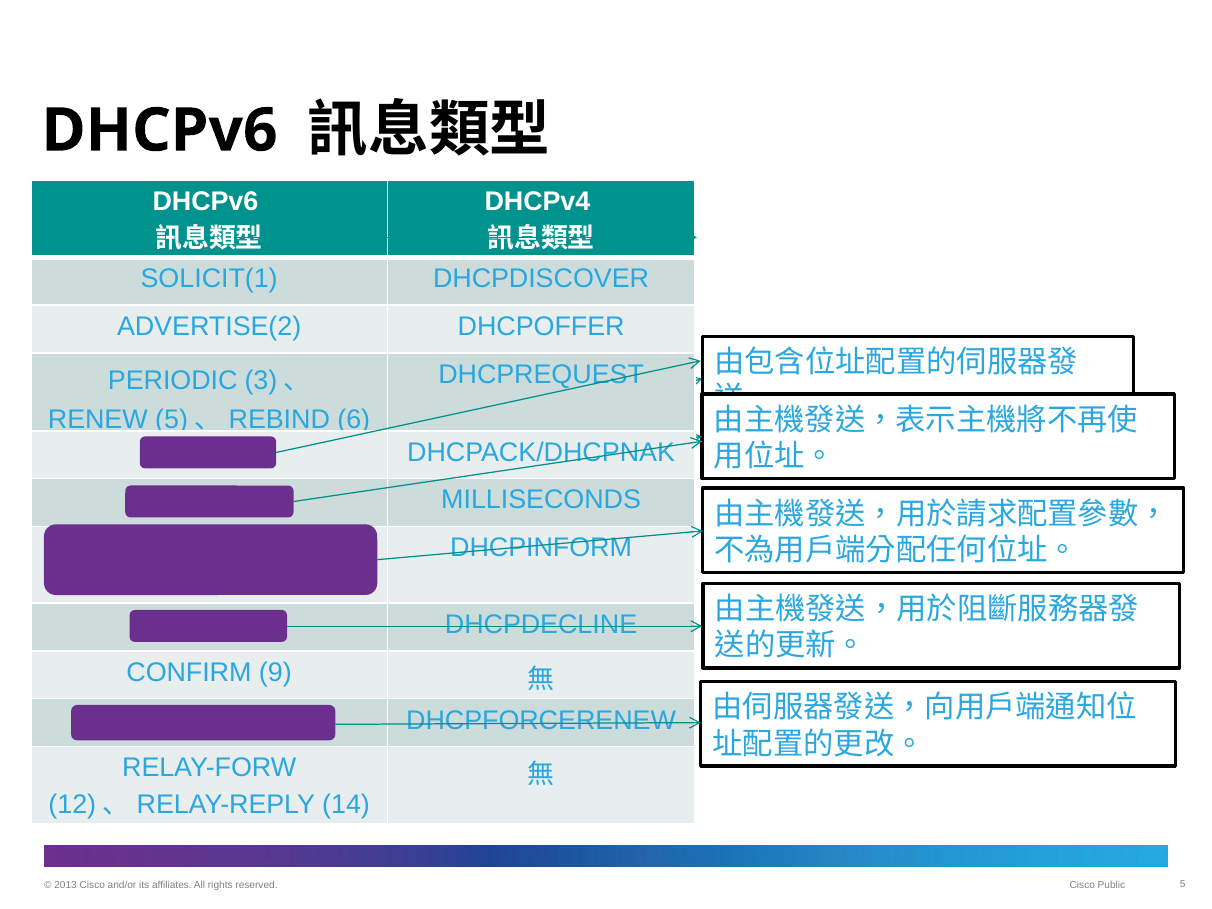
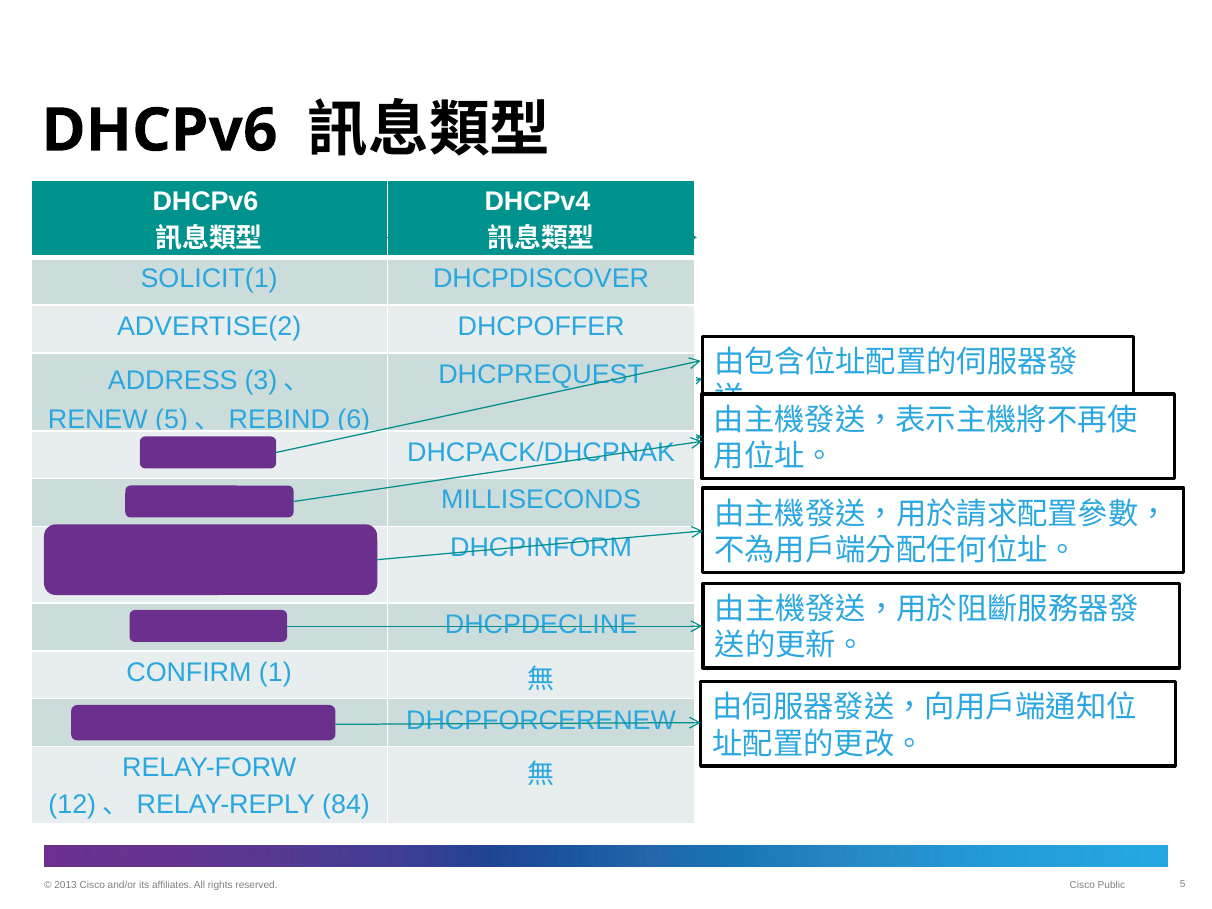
PERIODIC: PERIODIC -> ADDRESS
CONFIRM 9: 9 -> 1
14: 14 -> 84
